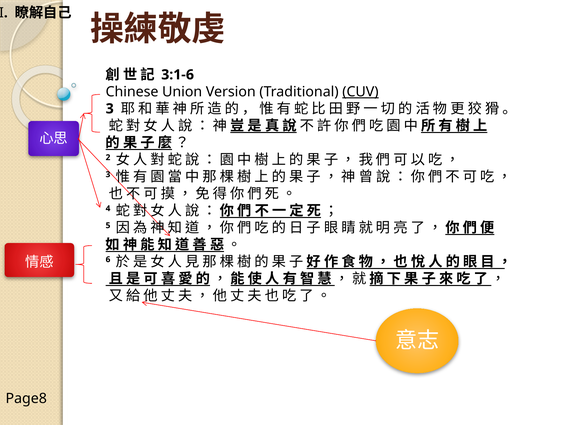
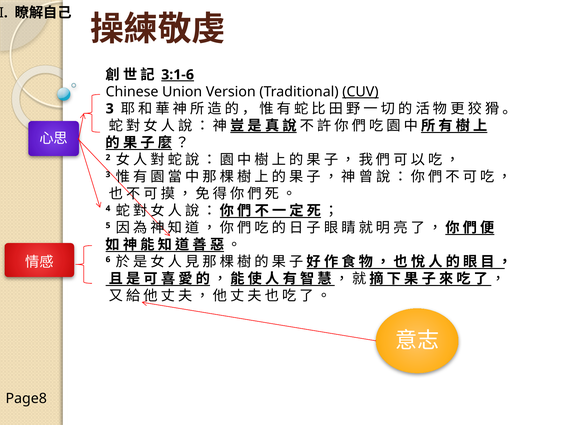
3:1-6 underline: none -> present
